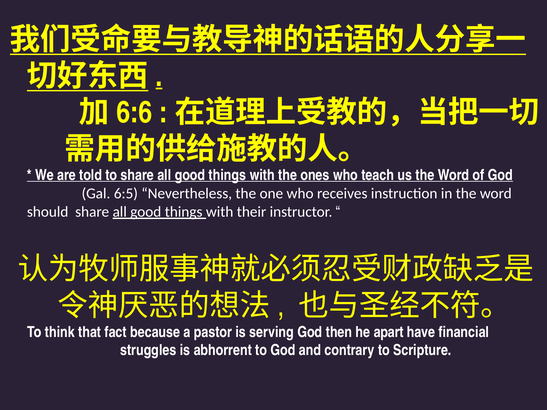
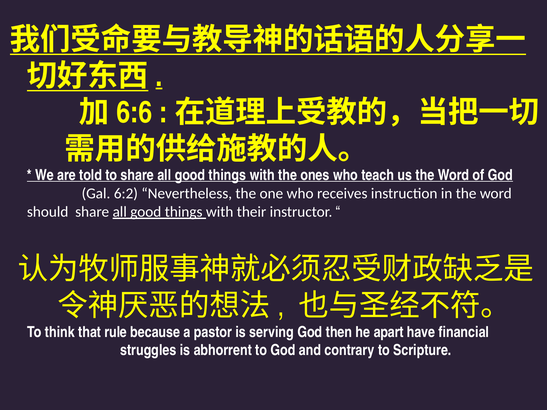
6:5: 6:5 -> 6:2
fact: fact -> rule
